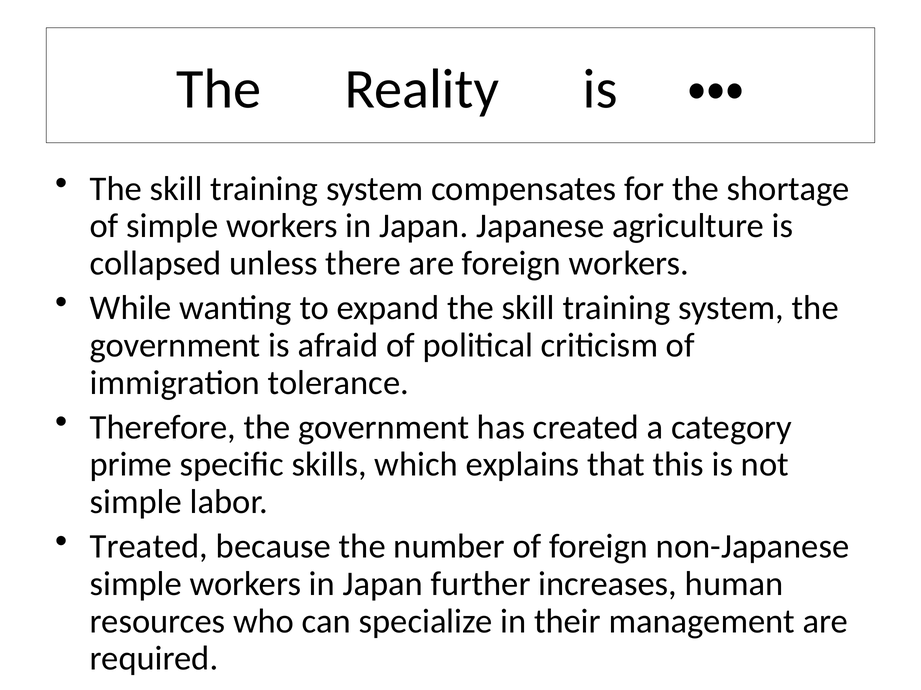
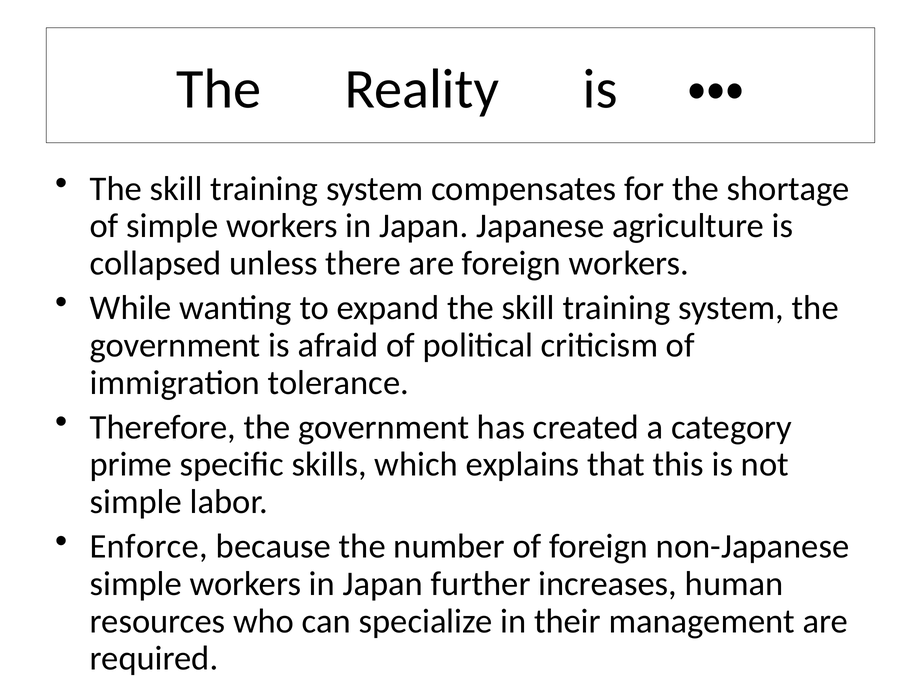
Treated: Treated -> Enforce
